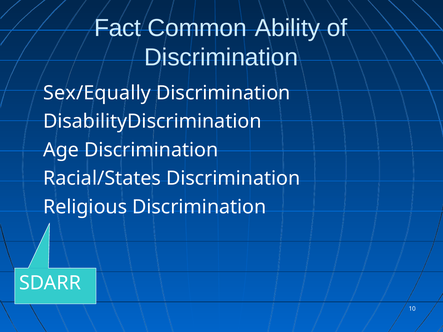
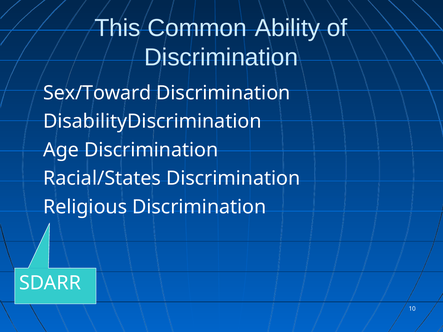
Fact: Fact -> This
Sex/Equally: Sex/Equally -> Sex/Toward
